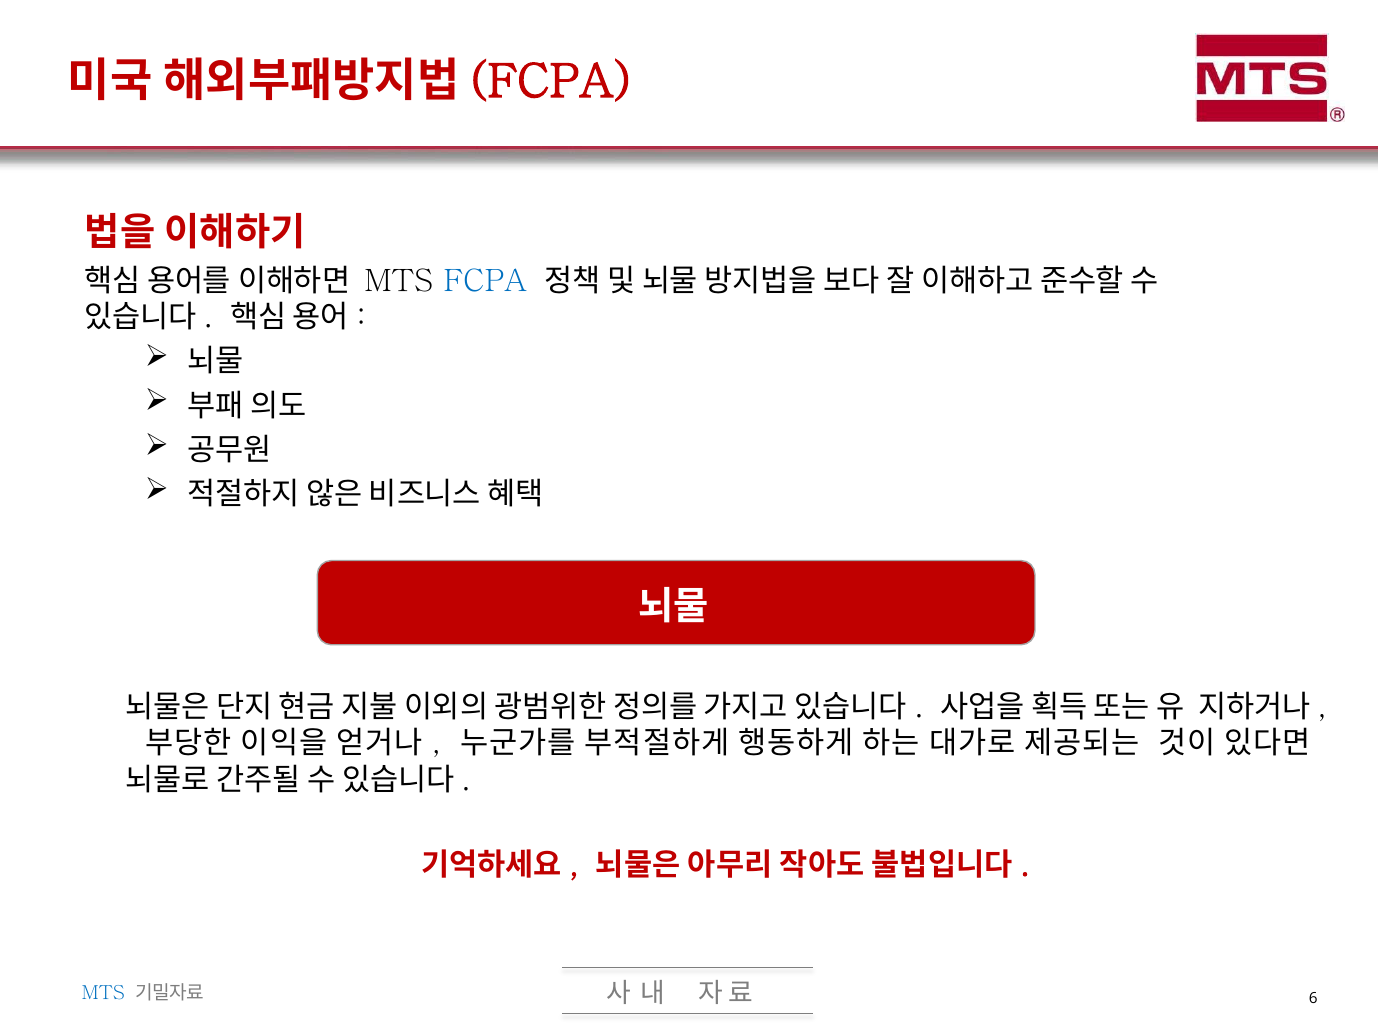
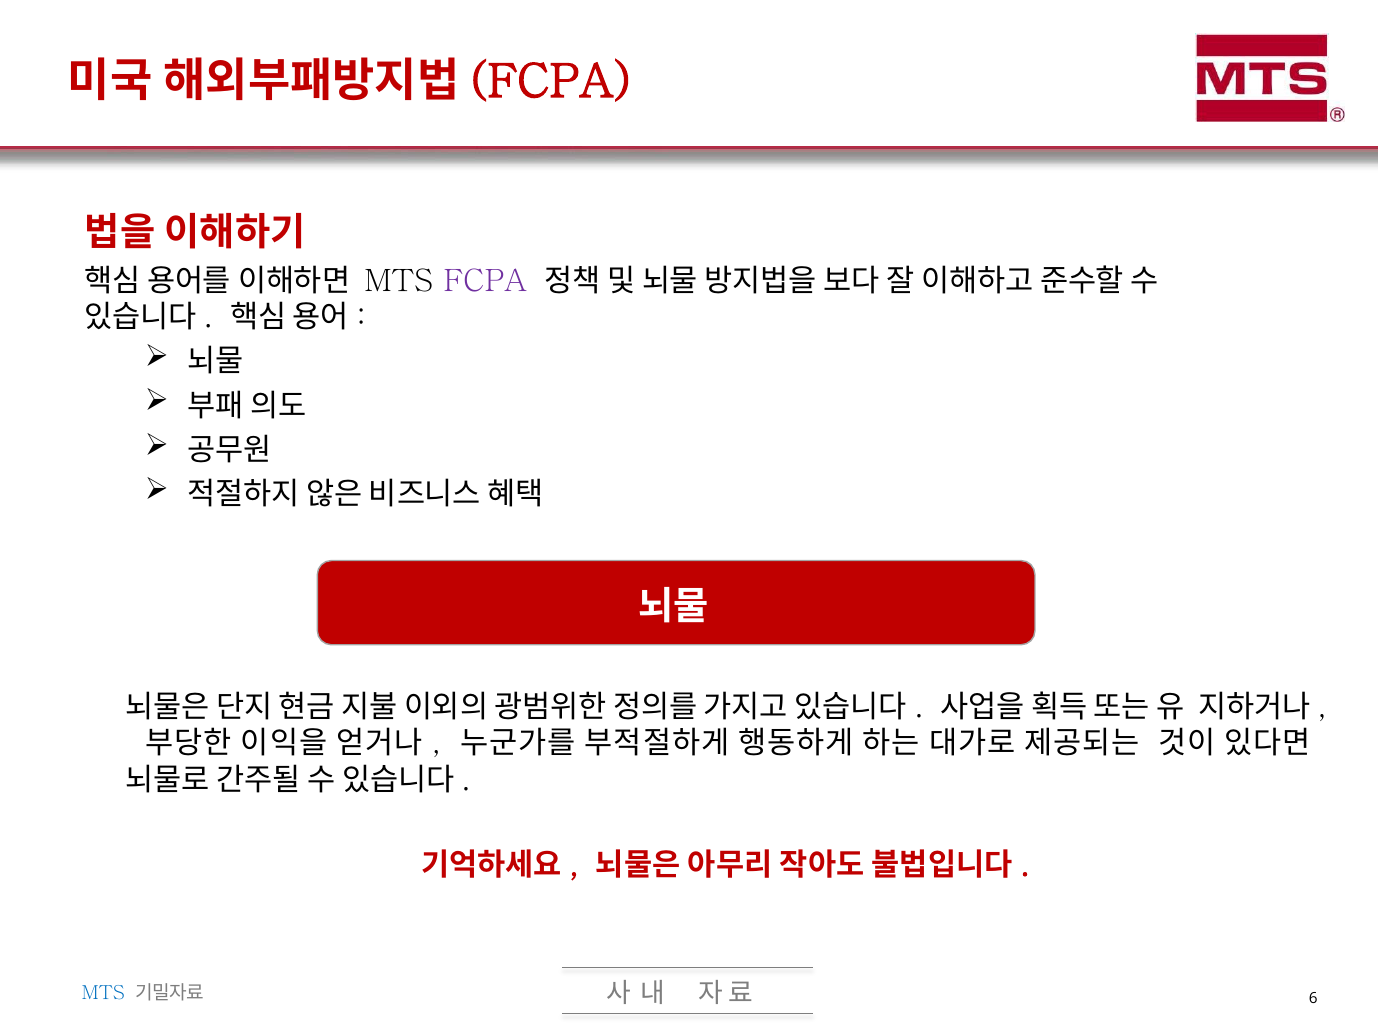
FCPA colour: blue -> purple
